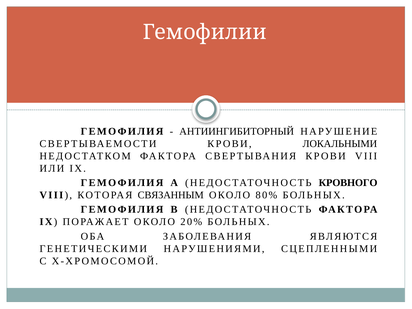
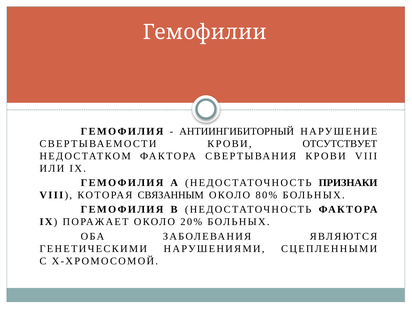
ЛОКАЛЬНЫМИ: ЛОКАЛЬНЫМИ -> ОТСУТСТВУЕТ
КРОВНОГО: КРОВНОГО -> ПРИЗНАКИ
